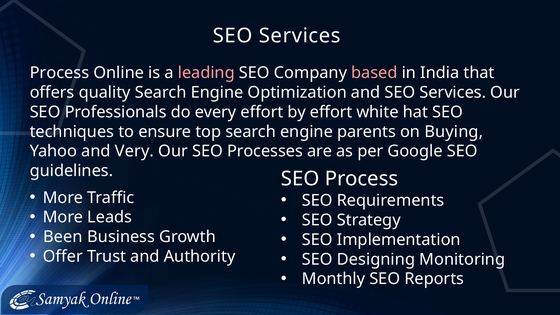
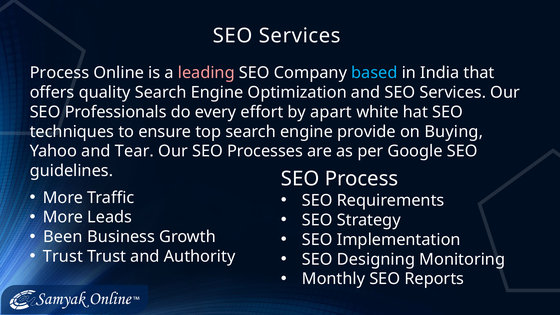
based colour: pink -> light blue
by effort: effort -> apart
parents: parents -> provide
Very: Very -> Tear
Offer at (63, 257): Offer -> Trust
